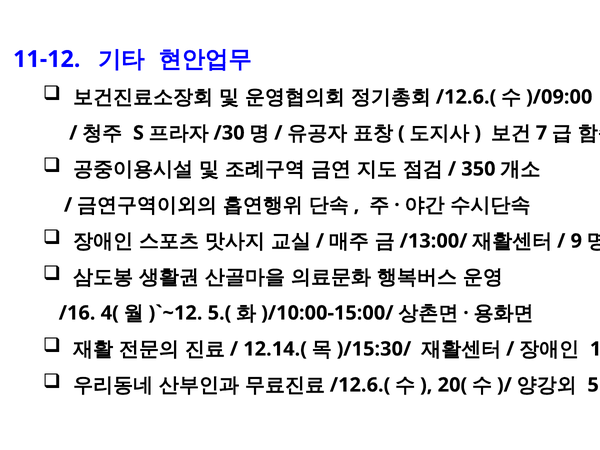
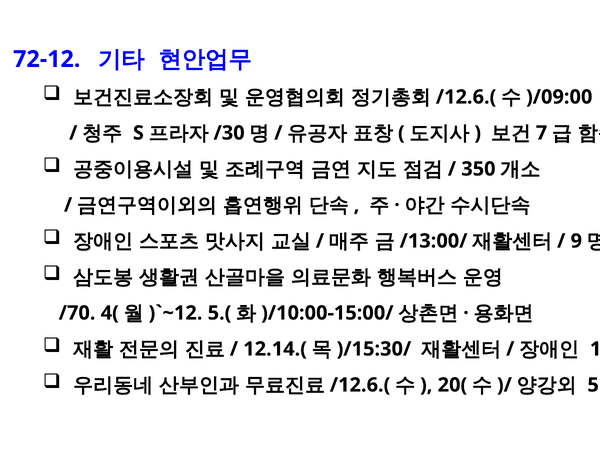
11-12: 11-12 -> 72-12
/16: /16 -> /70
